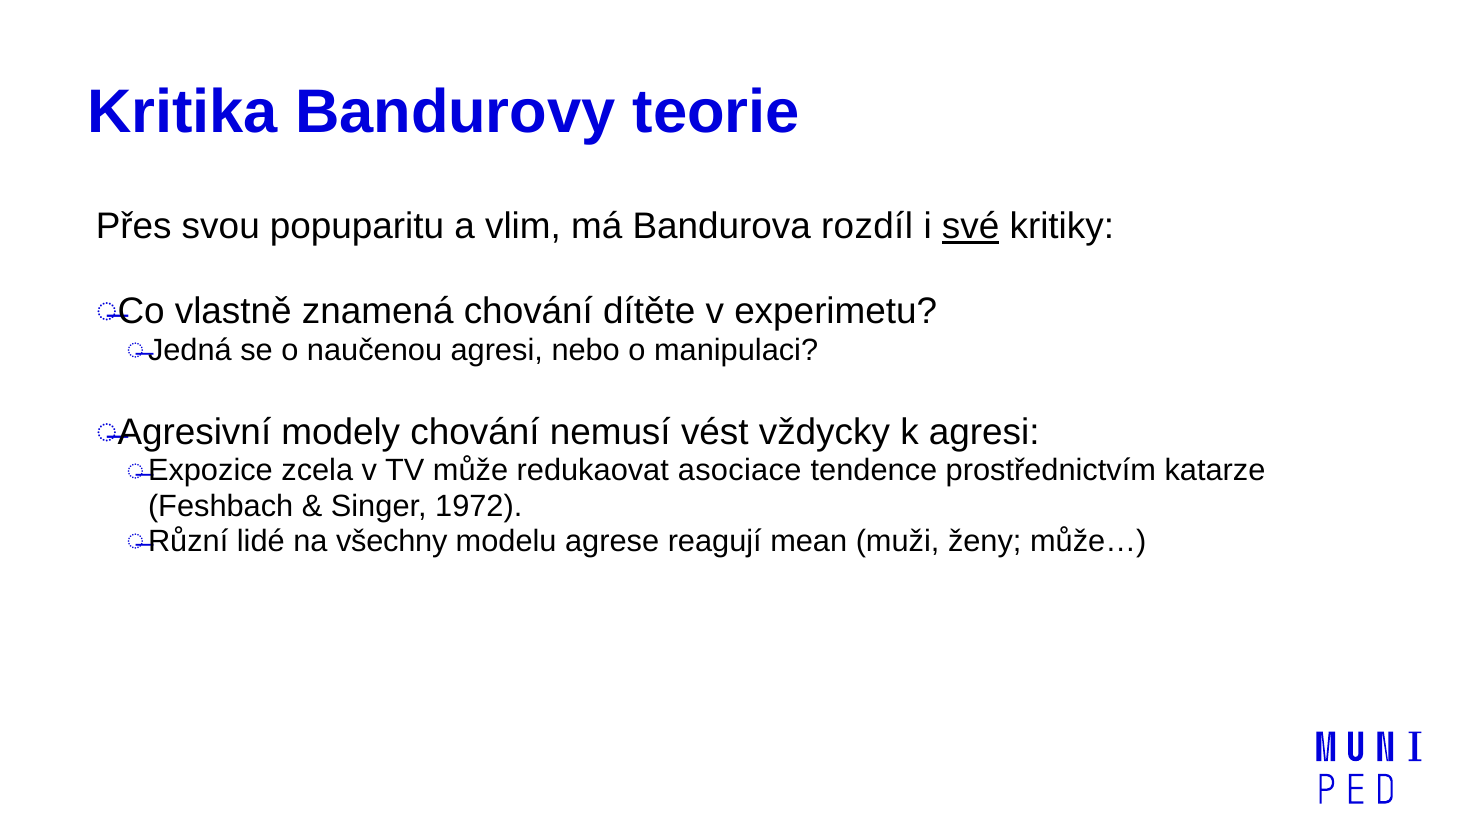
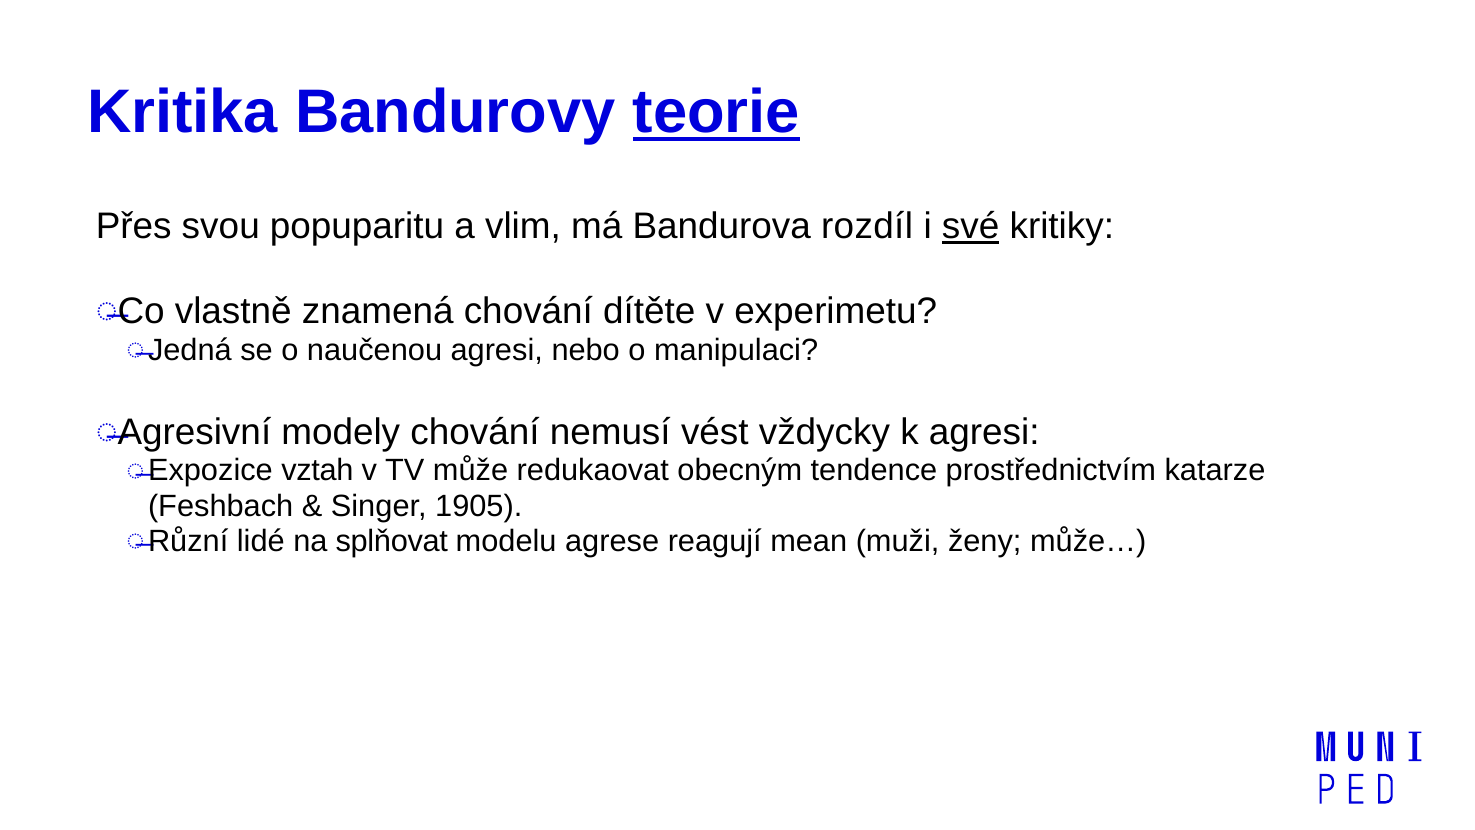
teorie underline: none -> present
zcela: zcela -> vztah
asociace: asociace -> obecným
1972: 1972 -> 1905
všechny: všechny -> splňovat
